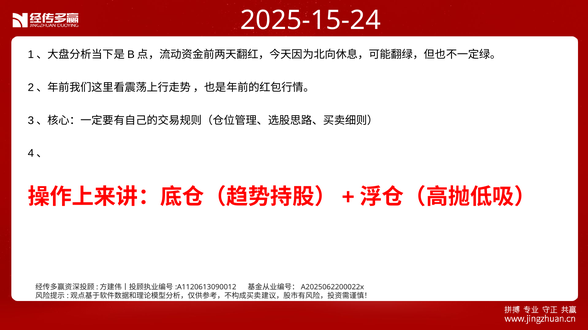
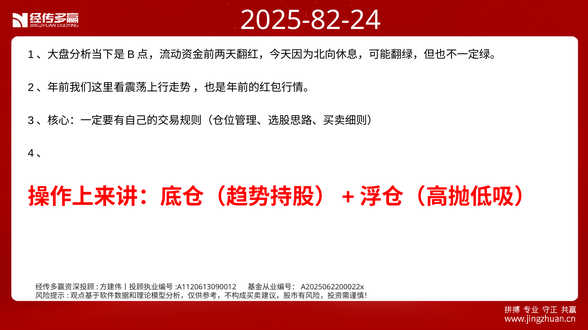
2025-15-24: 2025-15-24 -> 2025-82-24
